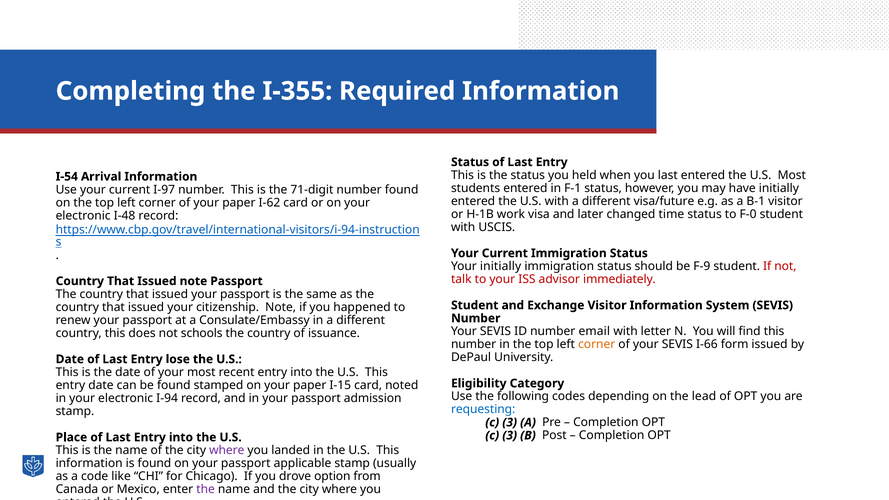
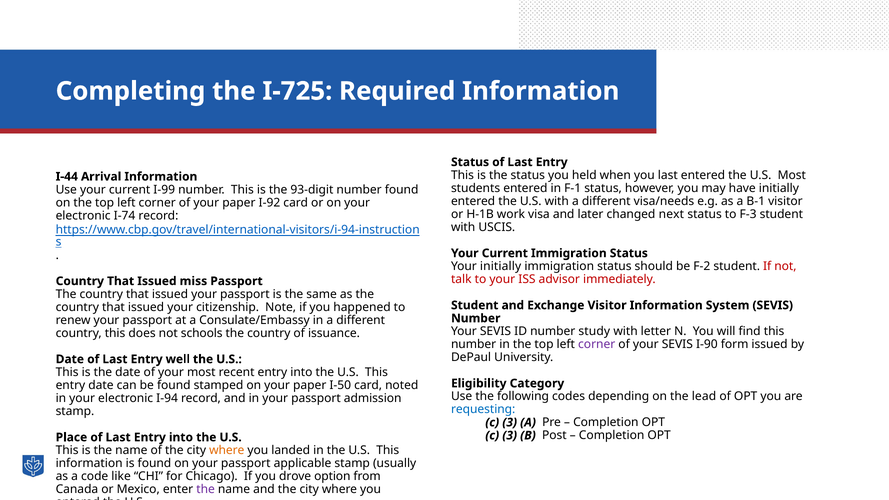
I-355: I-355 -> I-725
I-54: I-54 -> I-44
I-97: I-97 -> I-99
71-digit: 71-digit -> 93-digit
visa/future: visa/future -> visa/needs
I-62: I-62 -> I-92
time: time -> next
F-0: F-0 -> F-3
I-48: I-48 -> I-74
F-9: F-9 -> F-2
Issued note: note -> miss
email: email -> study
corner at (597, 344) colour: orange -> purple
I-66: I-66 -> I-90
lose: lose -> well
I-15: I-15 -> I-50
where at (227, 450) colour: purple -> orange
